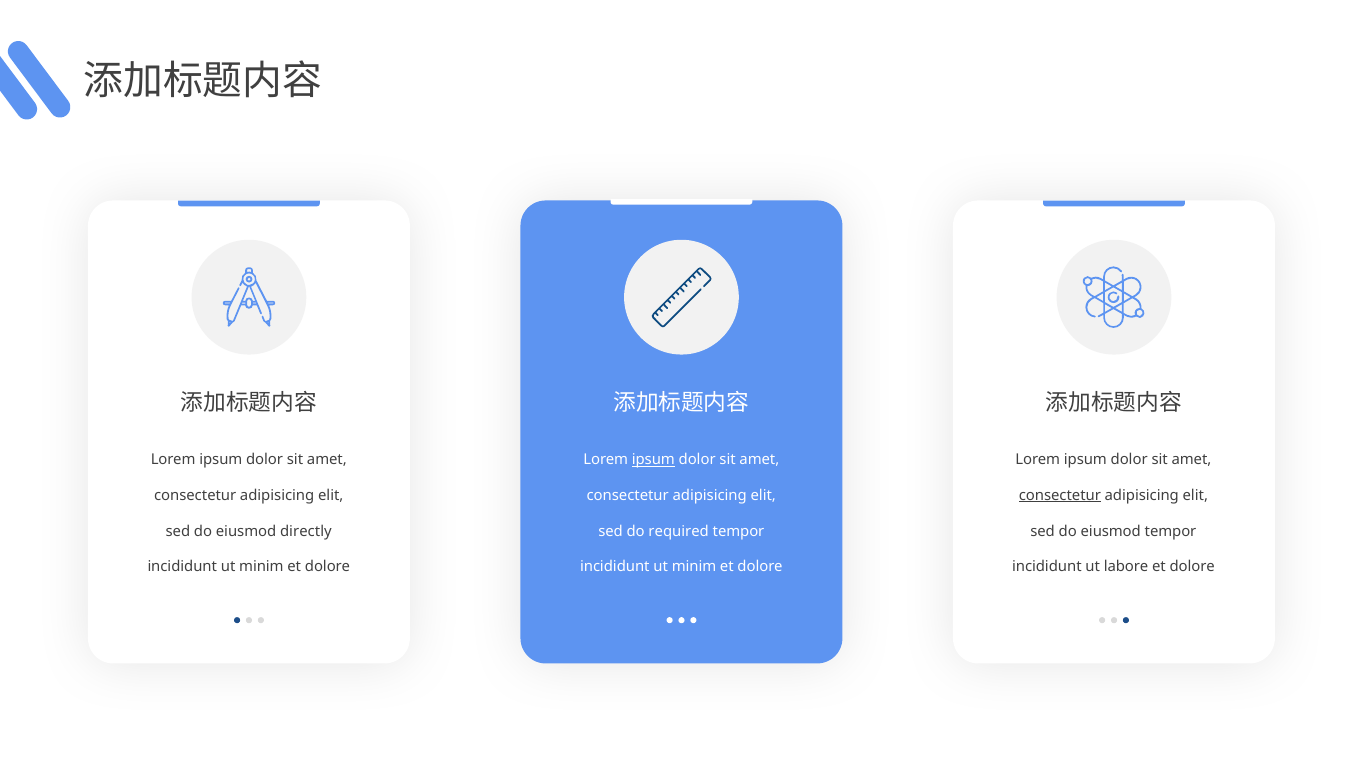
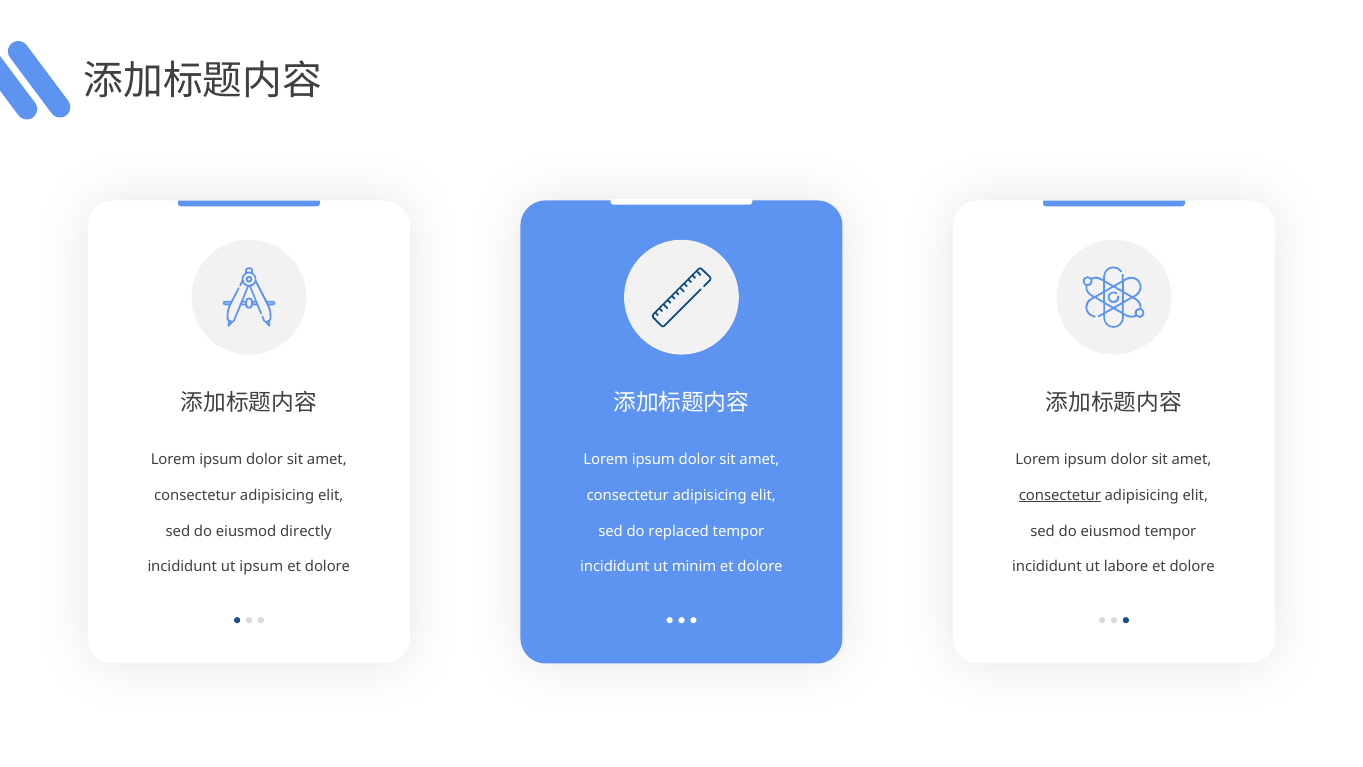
ipsum at (653, 460) underline: present -> none
required: required -> replaced
minim at (261, 567): minim -> ipsum
